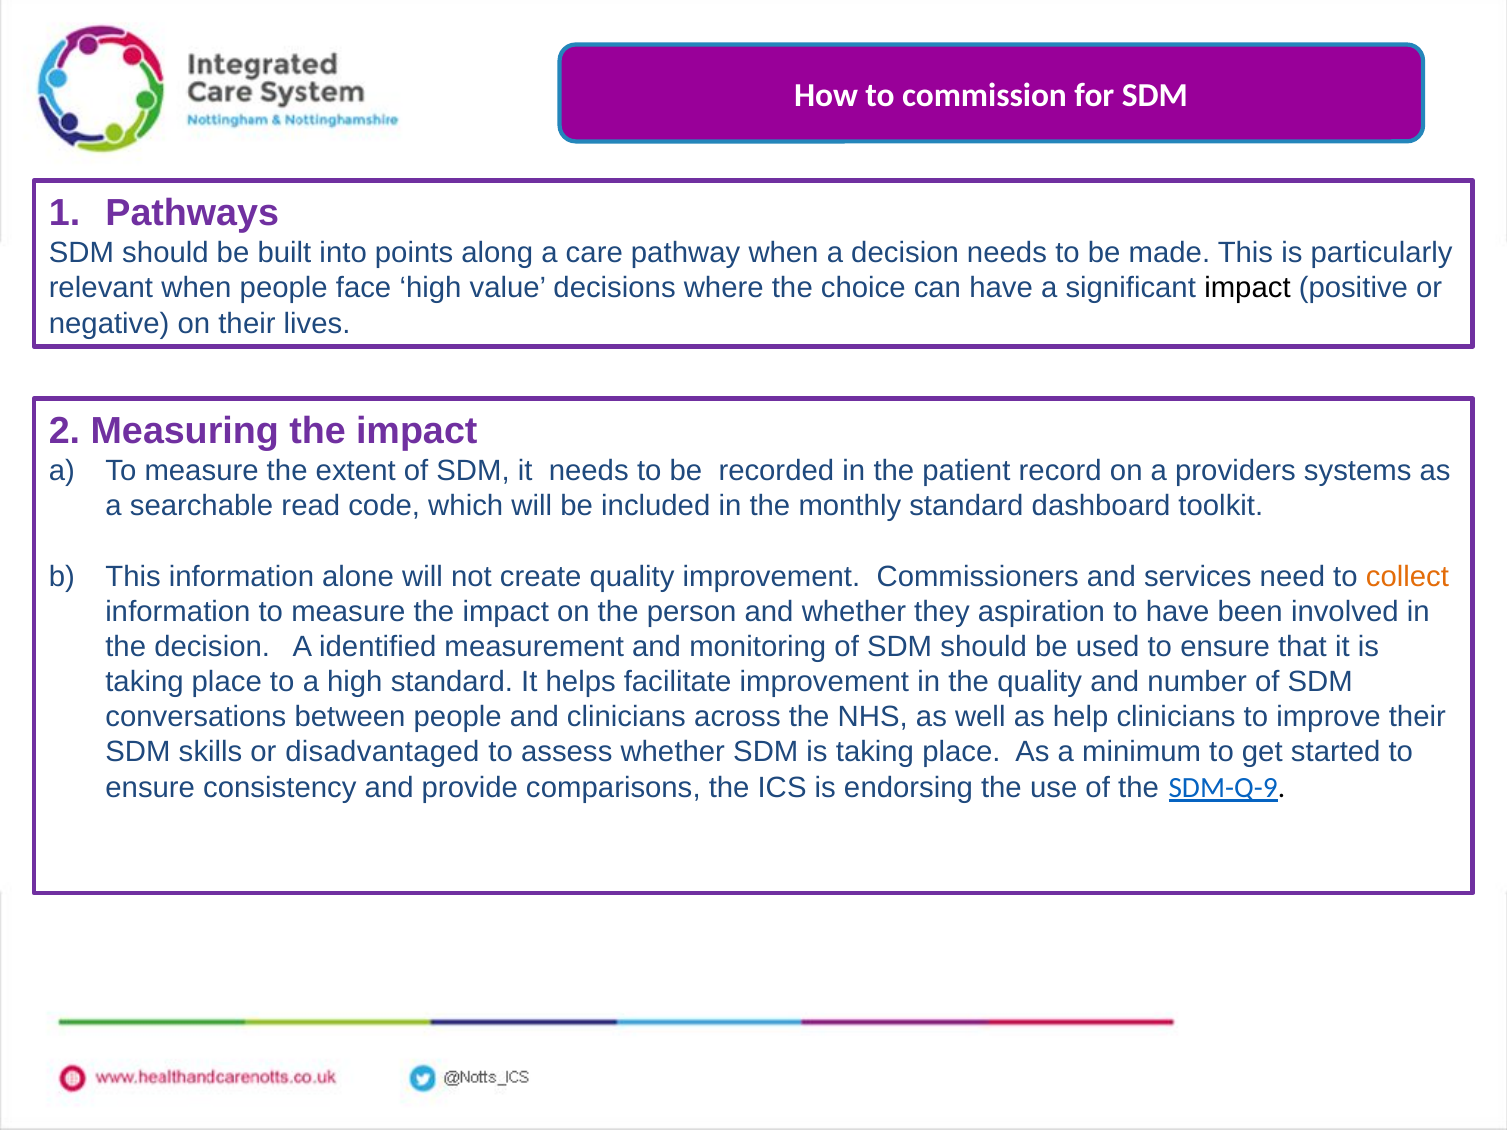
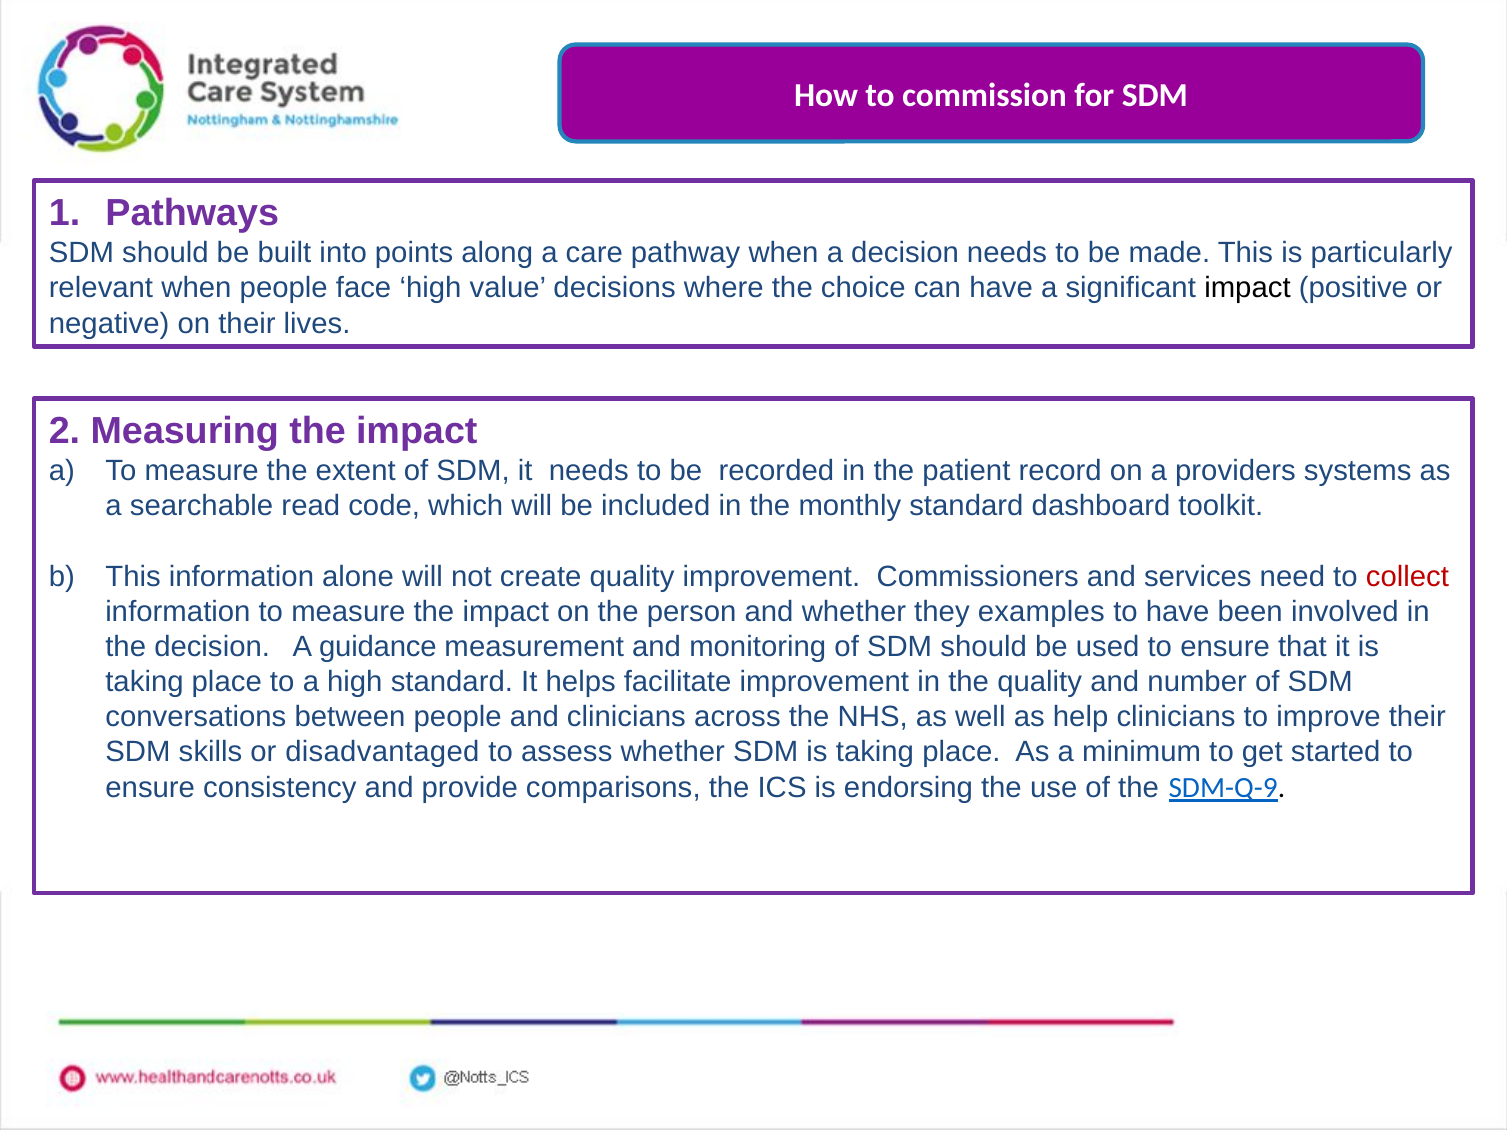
collect colour: orange -> red
aspiration: aspiration -> examples
identified: identified -> guidance
